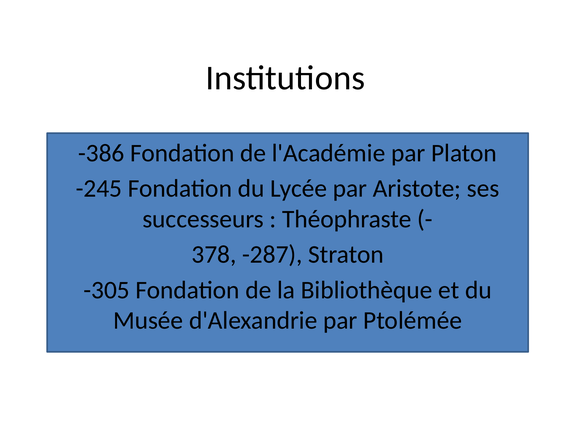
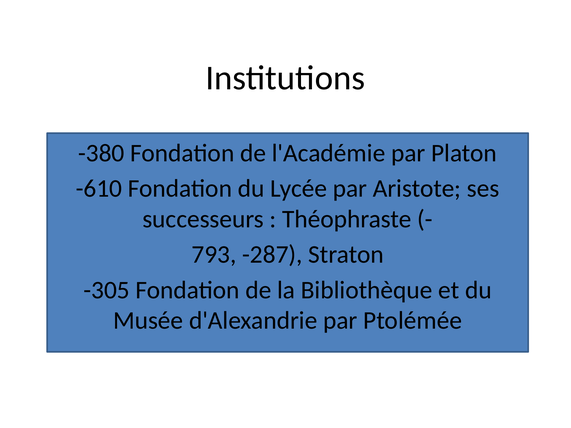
-386: -386 -> -380
-245: -245 -> -610
378: 378 -> 793
